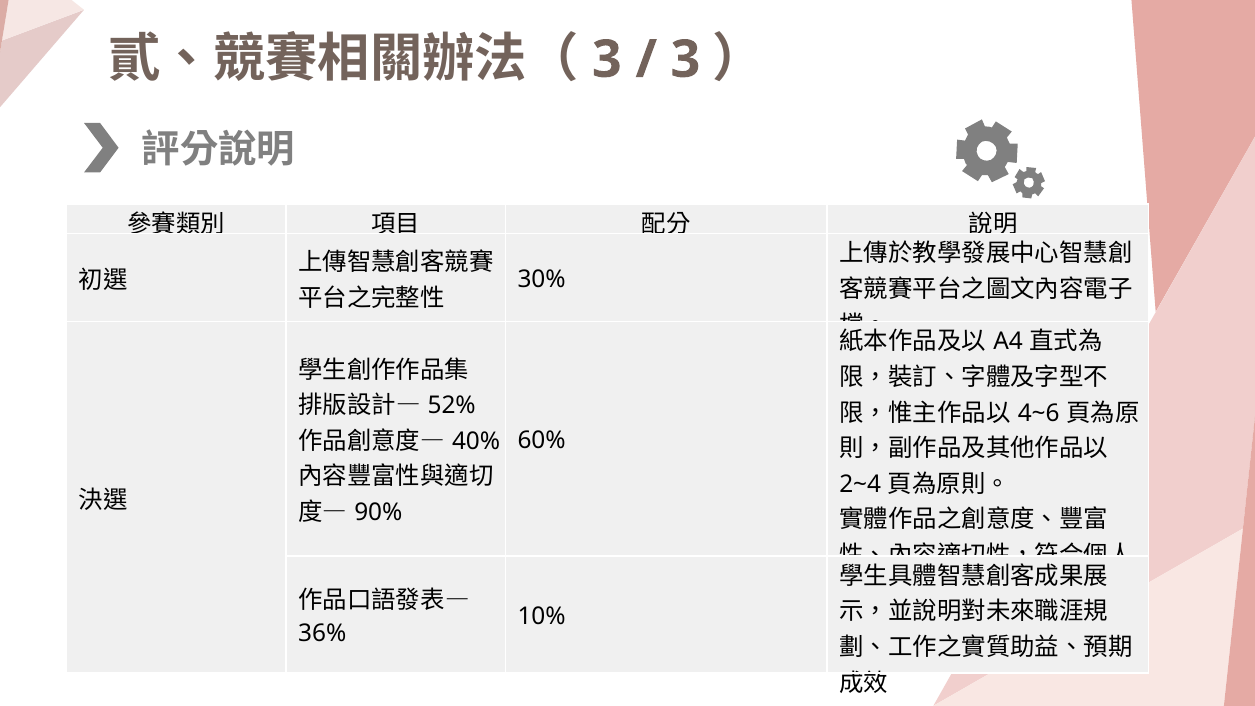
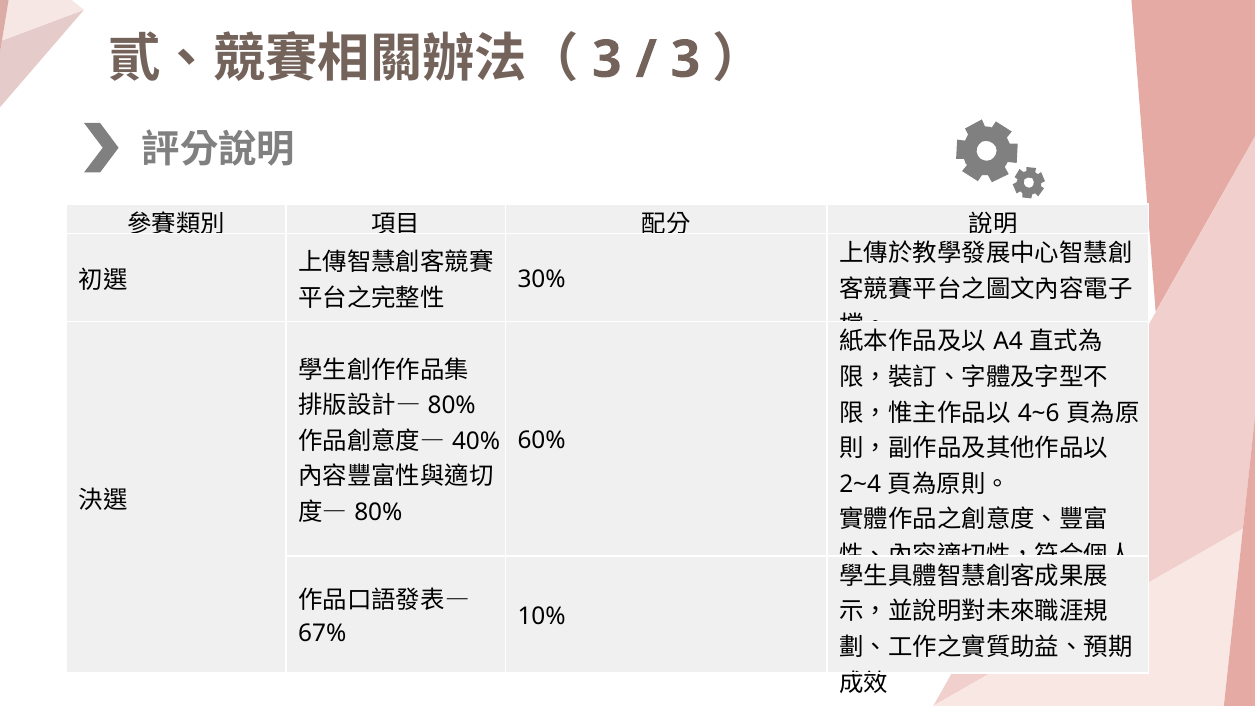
52% at (452, 406): 52% -> 80%
90% at (378, 512): 90% -> 80%
36%: 36% -> 67%
